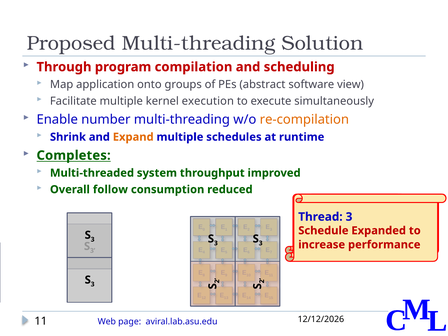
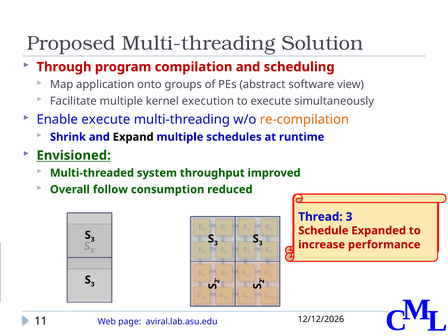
Enable number: number -> execute
Expand at (133, 137) colour: orange -> black
Completes: Completes -> Envisioned
